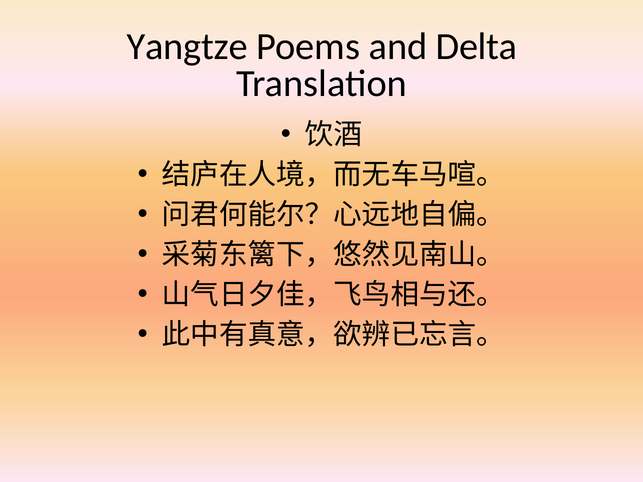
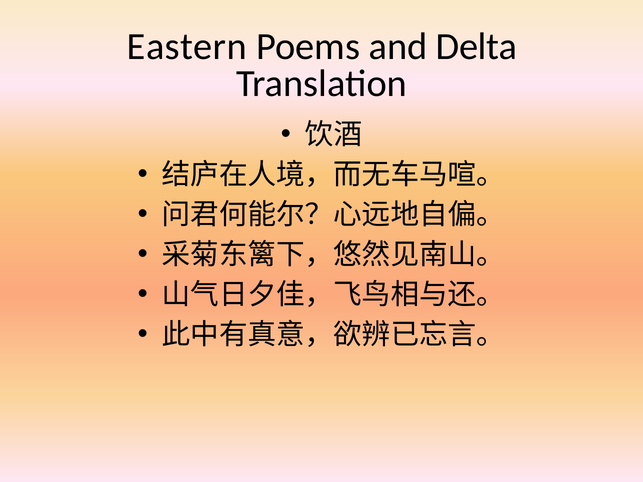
Yangtze: Yangtze -> Eastern
